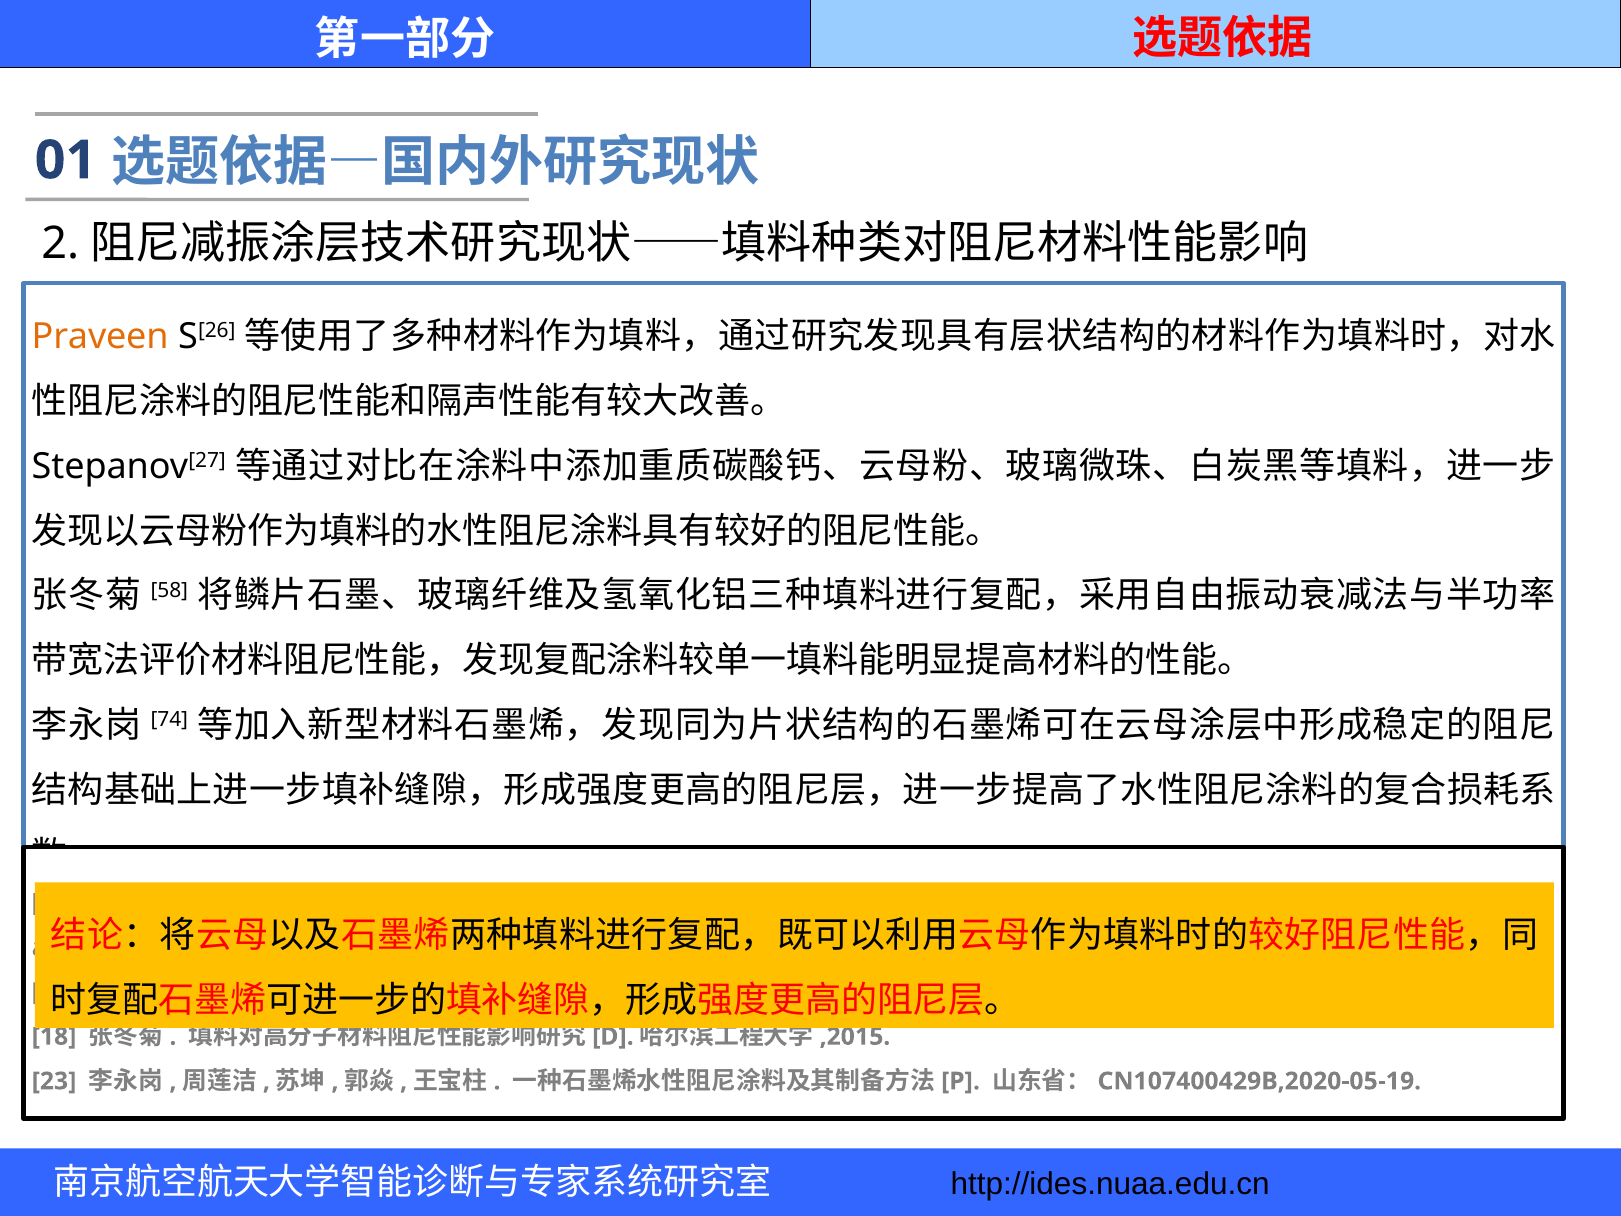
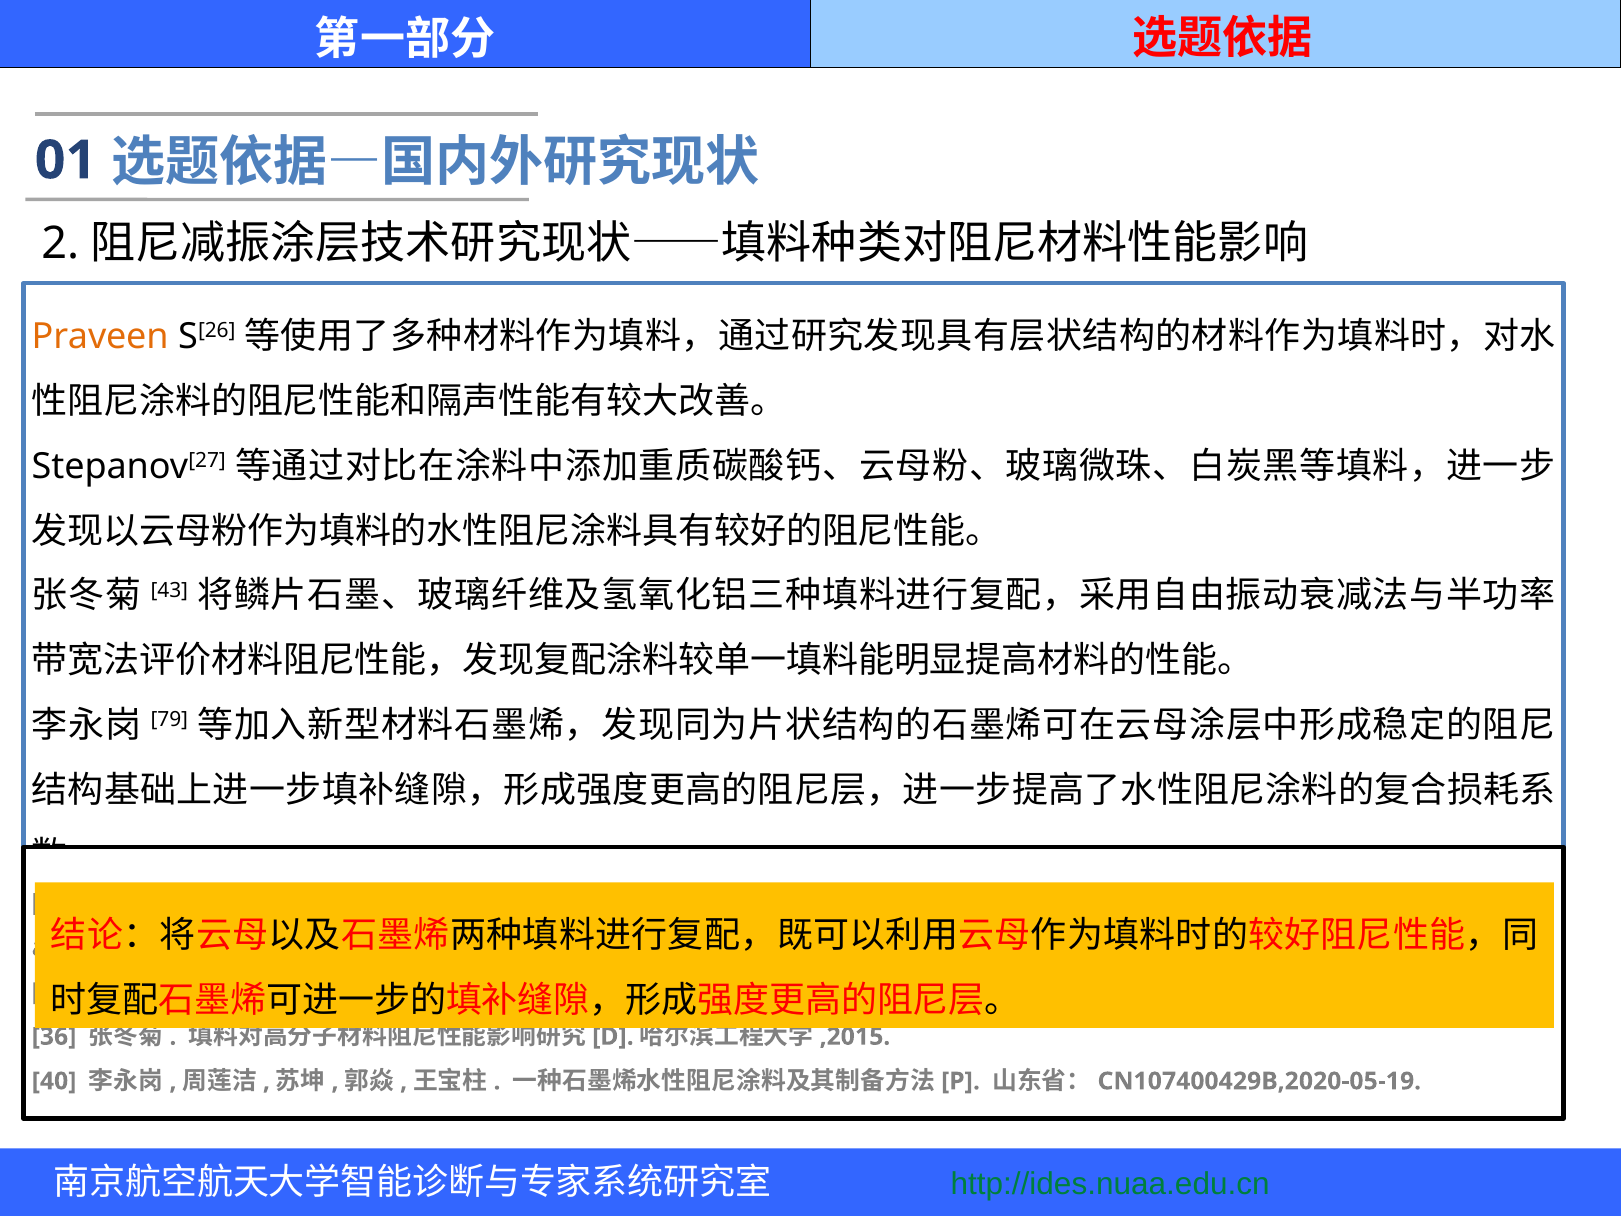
58: 58 -> 43
74: 74 -> 79
18: 18 -> 36
23: 23 -> 40
http://ides.nuaa.edu.cn colour: black -> green
